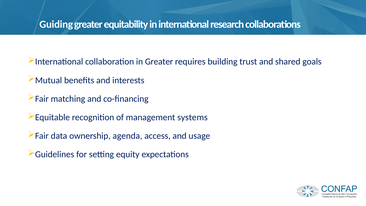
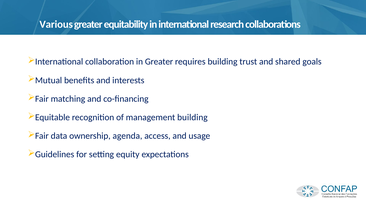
Guiding: Guiding -> Various
management systems: systems -> building
